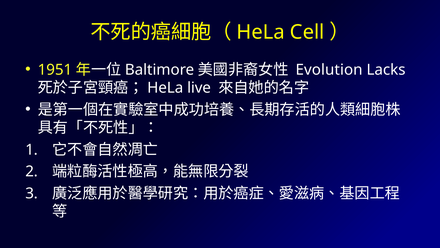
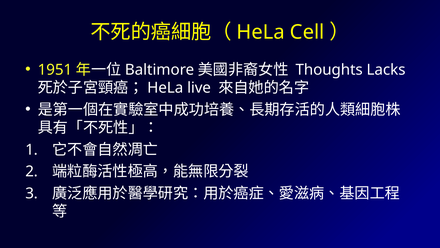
Evolution: Evolution -> Thoughts
